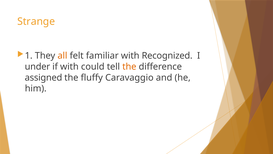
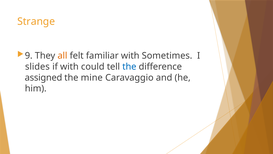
1: 1 -> 9
Recognized: Recognized -> Sometimes
under: under -> slides
the at (129, 66) colour: orange -> blue
fluffy: fluffy -> mine
